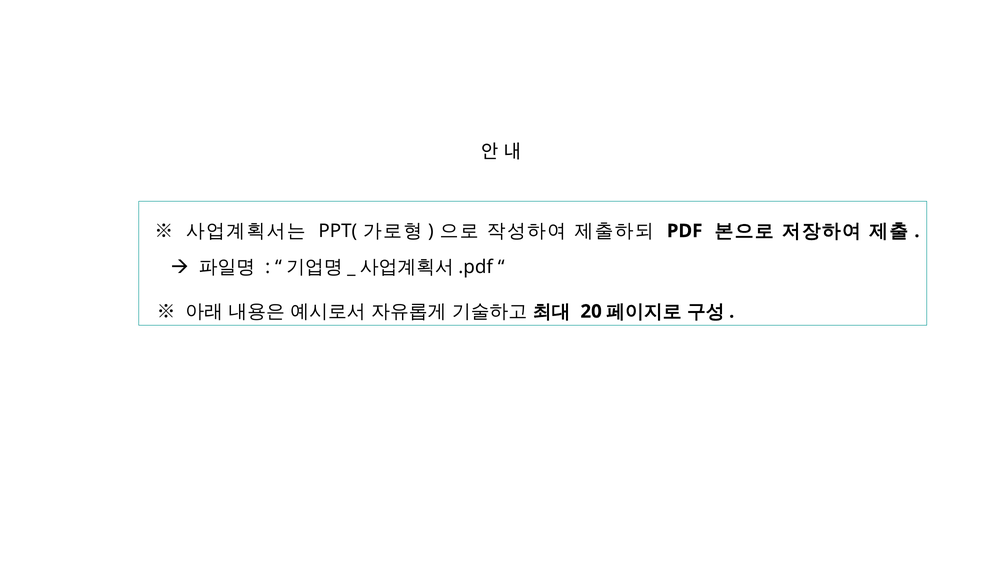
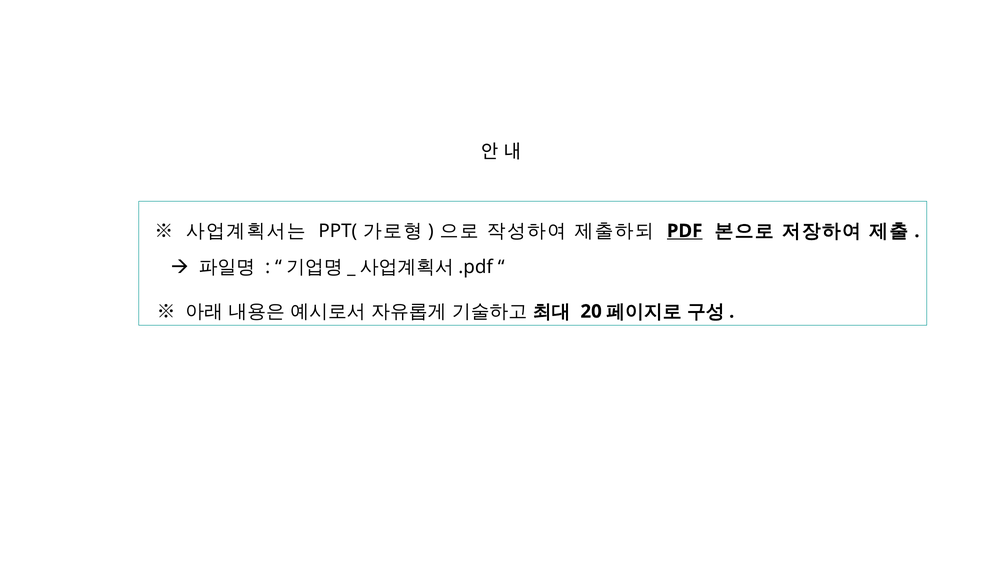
PDF underline: none -> present
